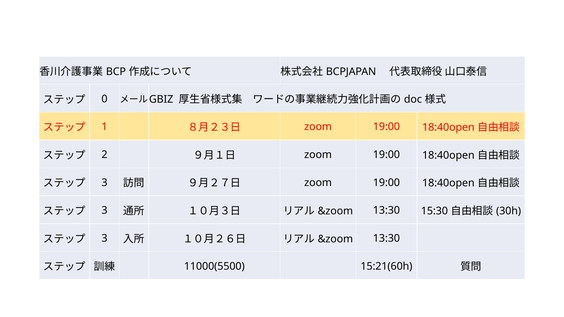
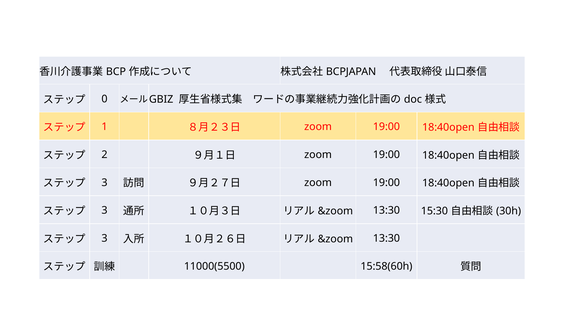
15:21(60h: 15:21(60h -> 15:58(60h
